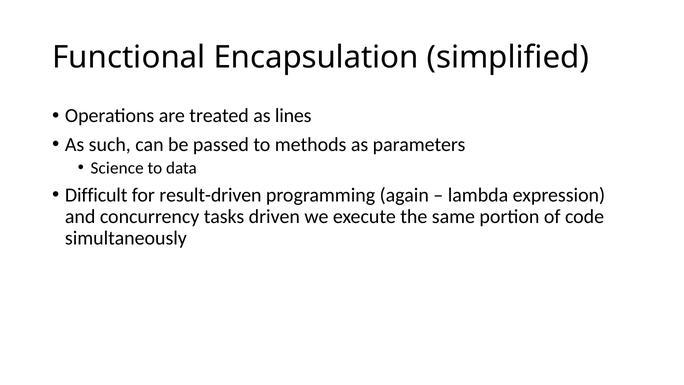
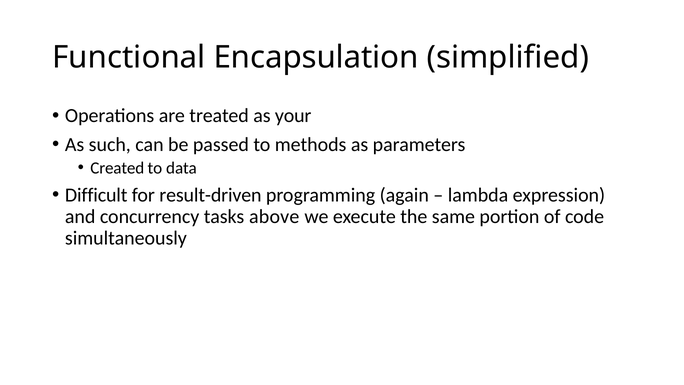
lines: lines -> your
Science: Science -> Created
driven: driven -> above
